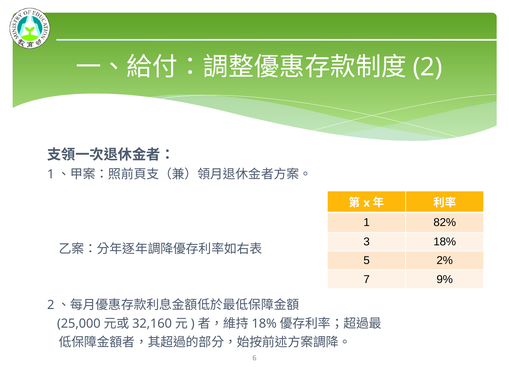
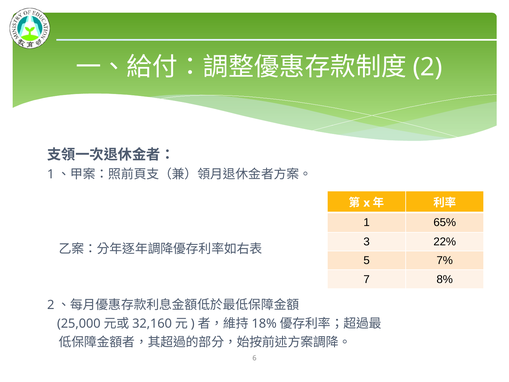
82%: 82% -> 65%
18%: 18% -> 22%
2%: 2% -> 7%
9%: 9% -> 8%
